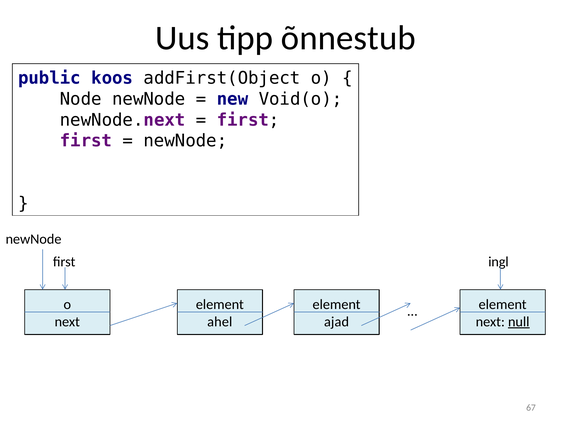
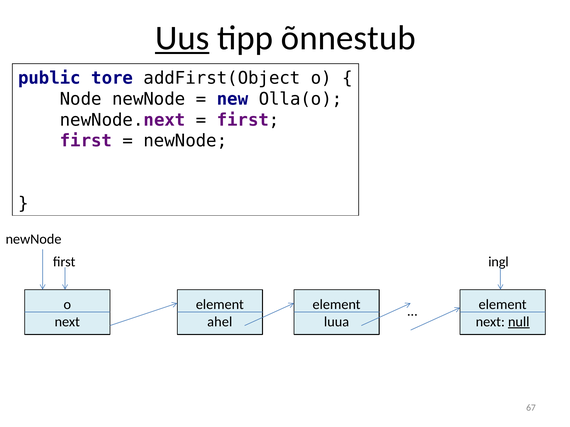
Uus underline: none -> present
koos: koos -> tore
Void(o: Void(o -> Olla(o
ajad: ajad -> luua
